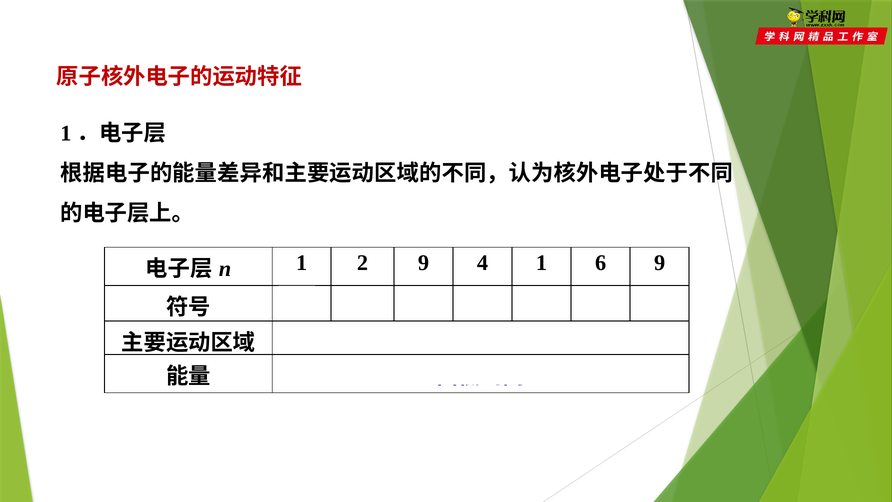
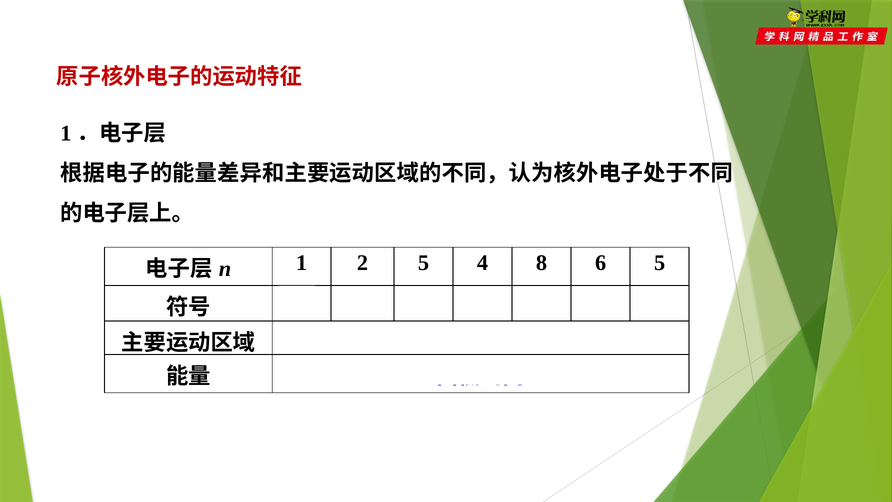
2 9: 9 -> 5
4 1: 1 -> 8
6 9: 9 -> 5
